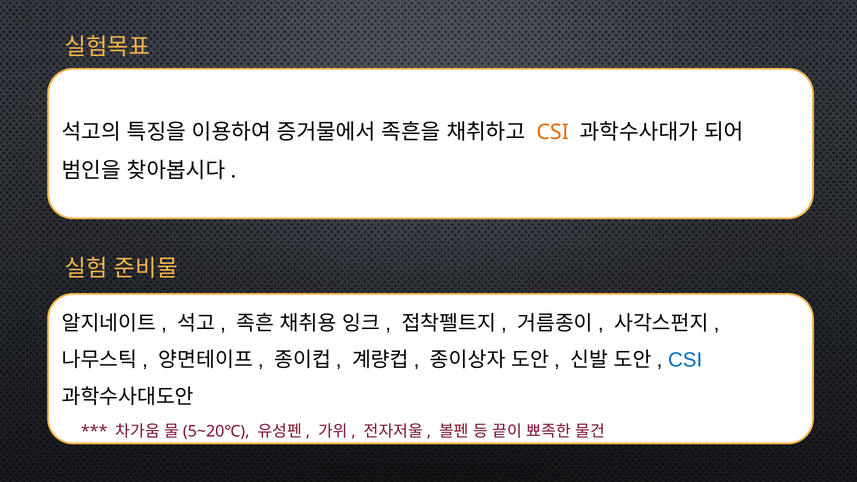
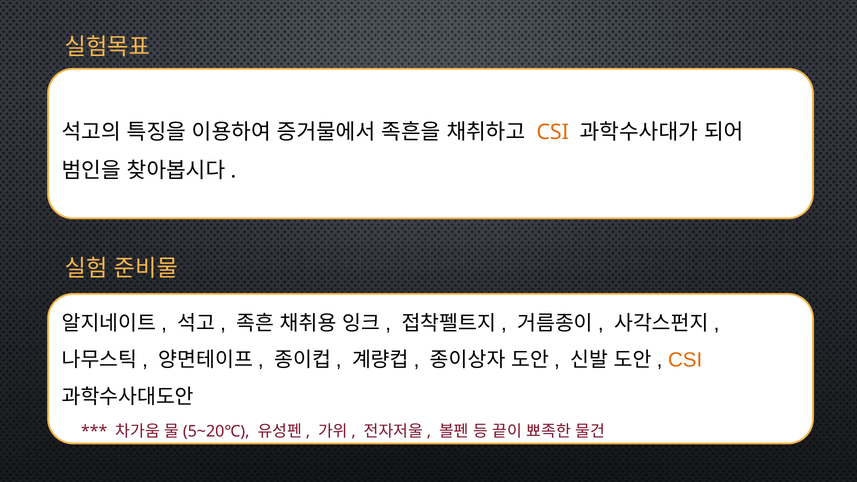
CSI at (685, 360) colour: blue -> orange
